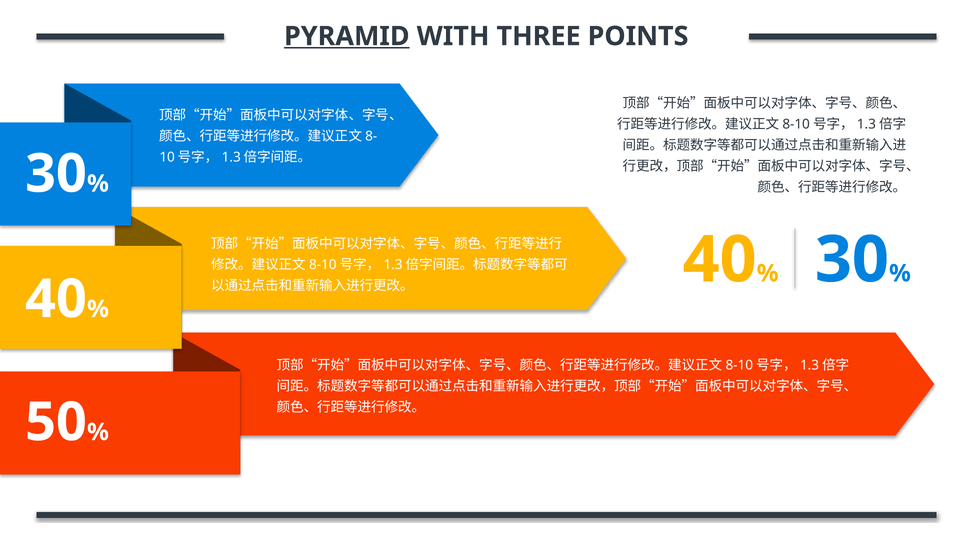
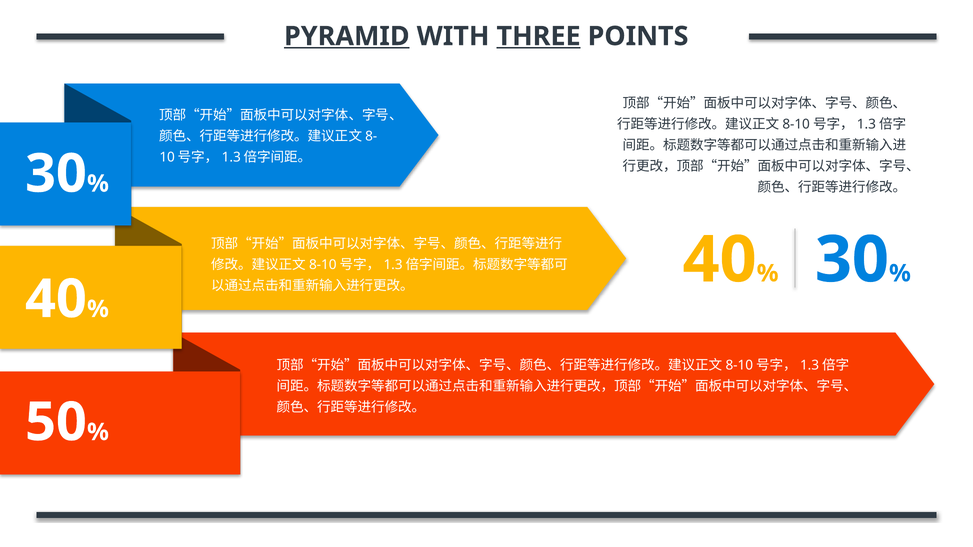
THREE underline: none -> present
